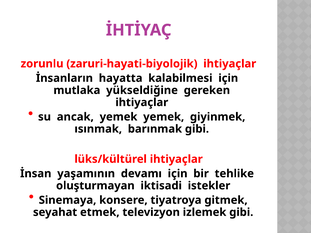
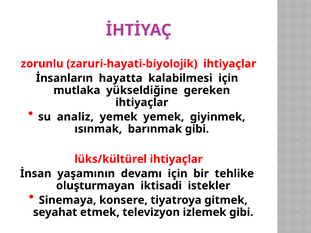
ancak: ancak -> analiz
